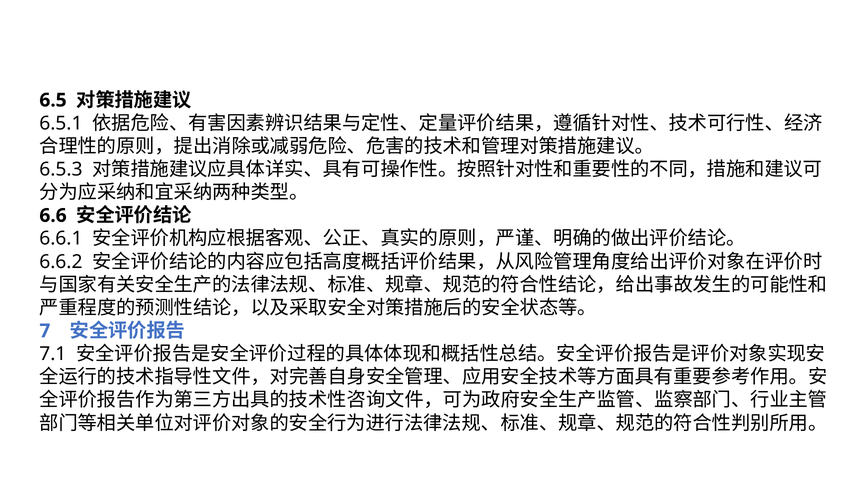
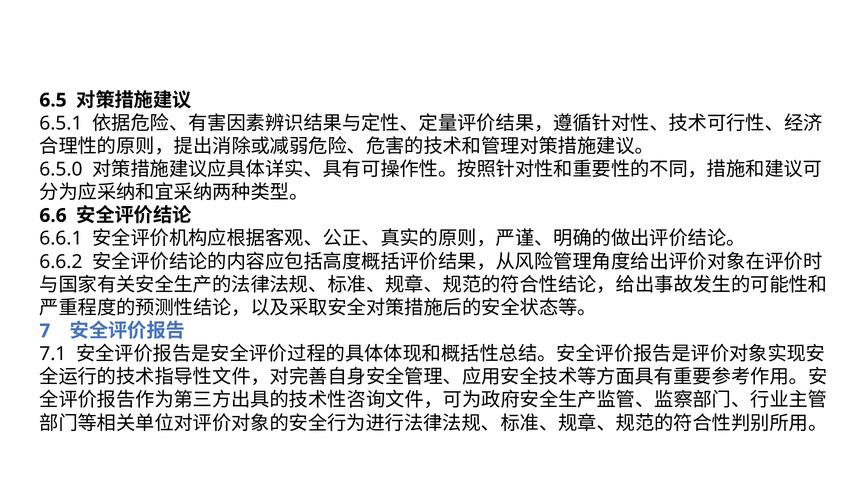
6.5.3: 6.5.3 -> 6.5.0
